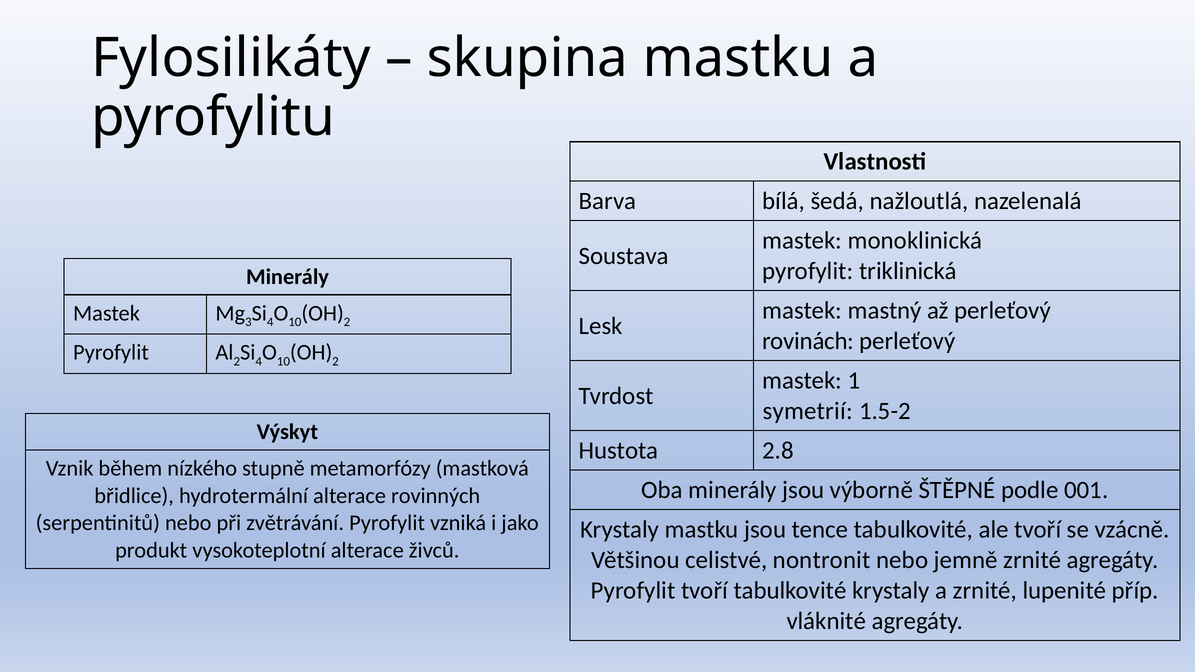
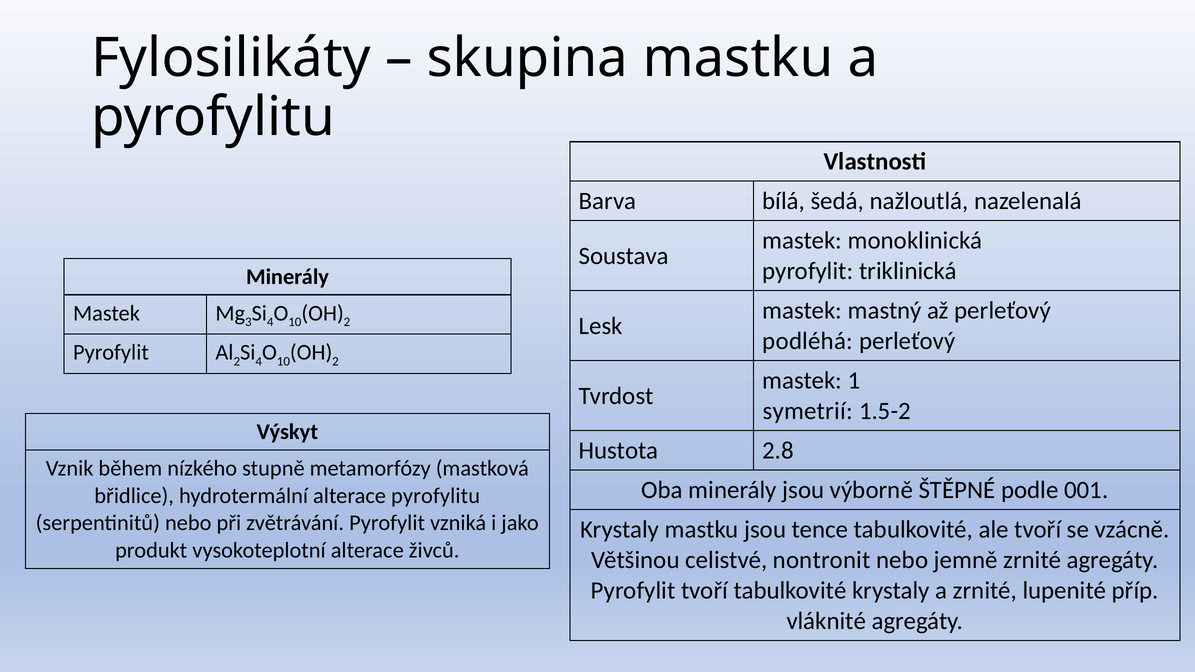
rovinách: rovinách -> podléhá
alterace rovinných: rovinných -> pyrofylitu
